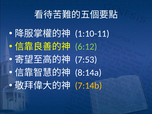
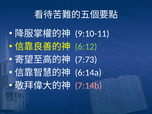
1:10-11: 1:10-11 -> 9:10-11
7:53: 7:53 -> 7:73
8:14a: 8:14a -> 6:14a
7:14b colour: yellow -> pink
